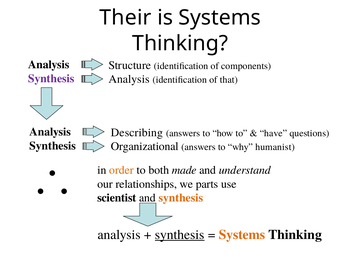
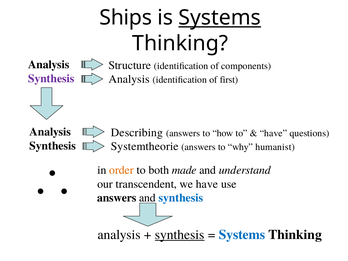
Their: Their -> Ships
Systems at (220, 18) underline: none -> present
that: that -> first
Organizational: Organizational -> Systemtheorie
relationships: relationships -> transcendent
we parts: parts -> have
scientist at (117, 198): scientist -> answers
synthesis at (181, 198) colour: orange -> blue
Systems at (242, 235) colour: orange -> blue
